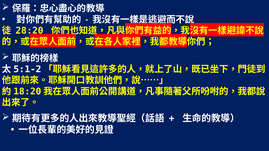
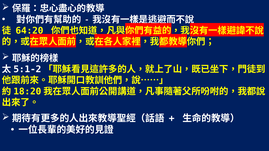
28:20: 28:20 -> 64:20
